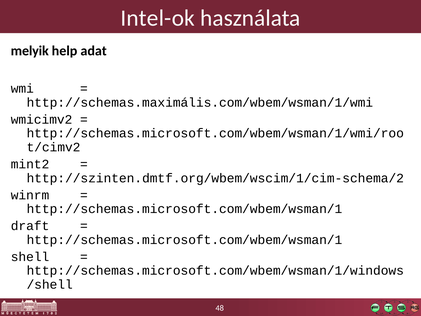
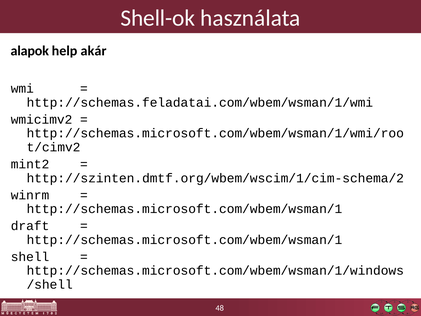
Intel-ok: Intel-ok -> Shell-ok
melyik: melyik -> alapok
adat: adat -> akár
http://schemas.maximális.com/wbem/wsman/1/wmi: http://schemas.maximális.com/wbem/wsman/1/wmi -> http://schemas.feladatai.com/wbem/wsman/1/wmi
